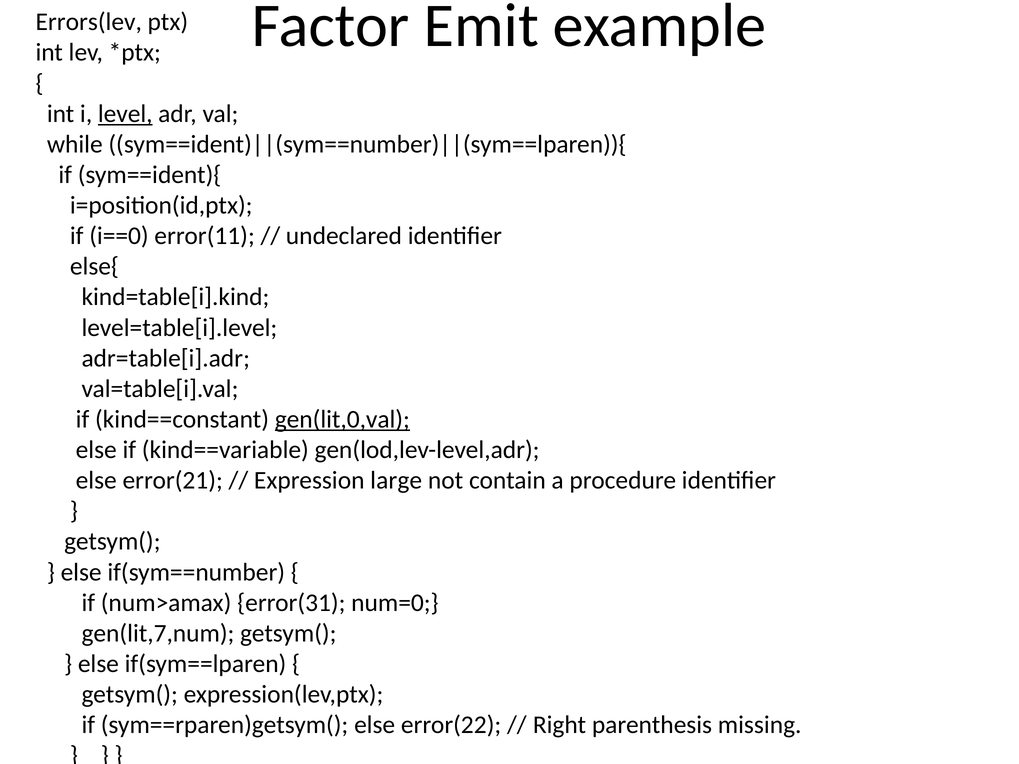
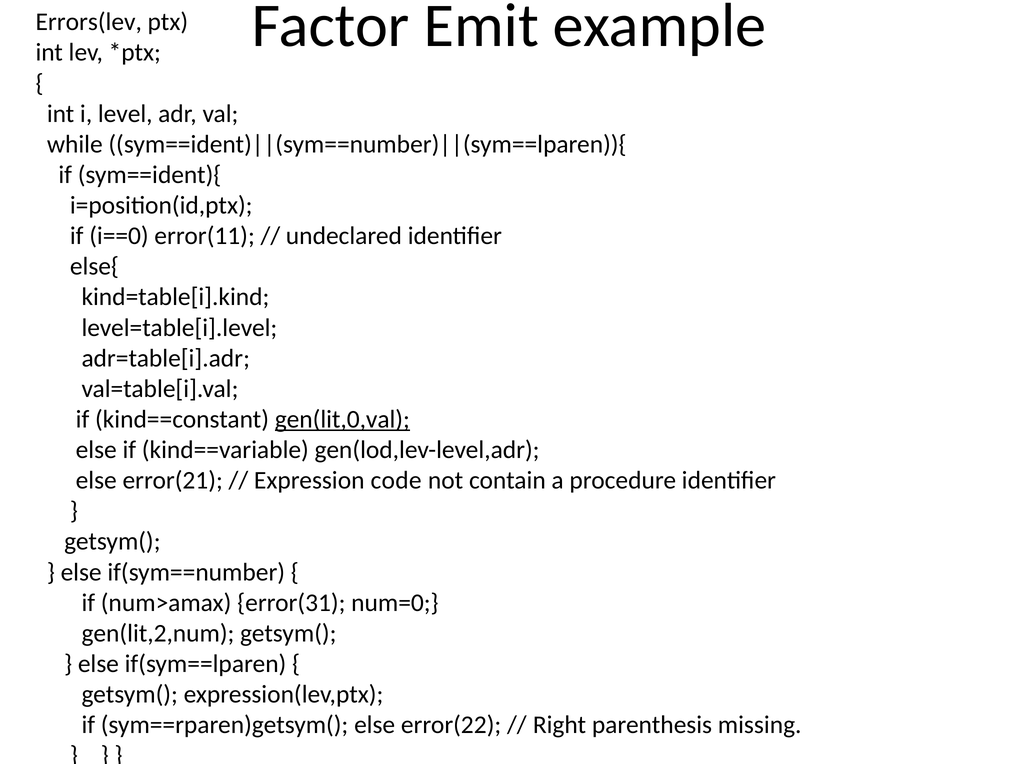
level underline: present -> none
large: large -> code
gen(lit,7,num: gen(lit,7,num -> gen(lit,2,num
